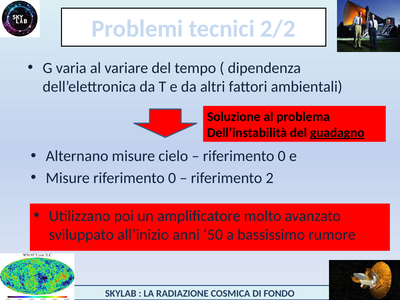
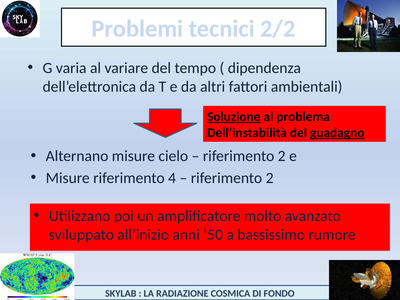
Soluzione underline: none -> present
0 at (282, 156): 0 -> 2
Misure riferimento 0: 0 -> 4
